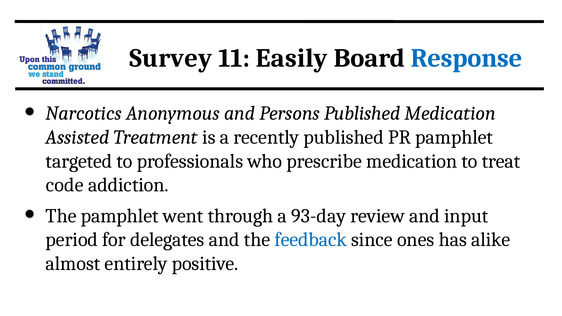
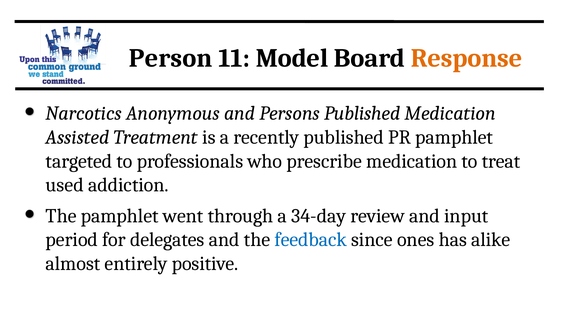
Survey: Survey -> Person
Easily: Easily -> Model
Response colour: blue -> orange
code: code -> used
93-day: 93-day -> 34-day
